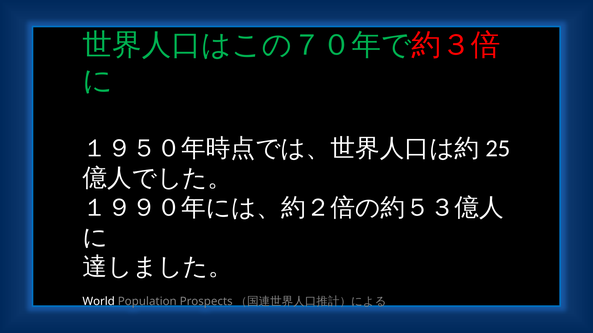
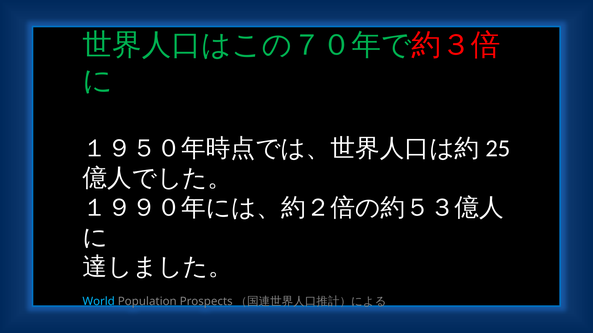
World colour: white -> light blue
